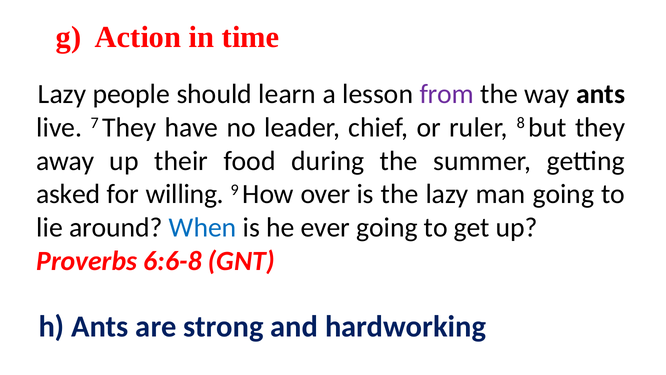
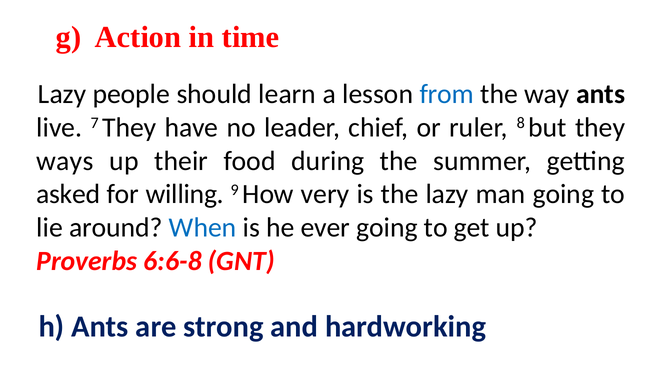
from colour: purple -> blue
away: away -> ways
over: over -> very
